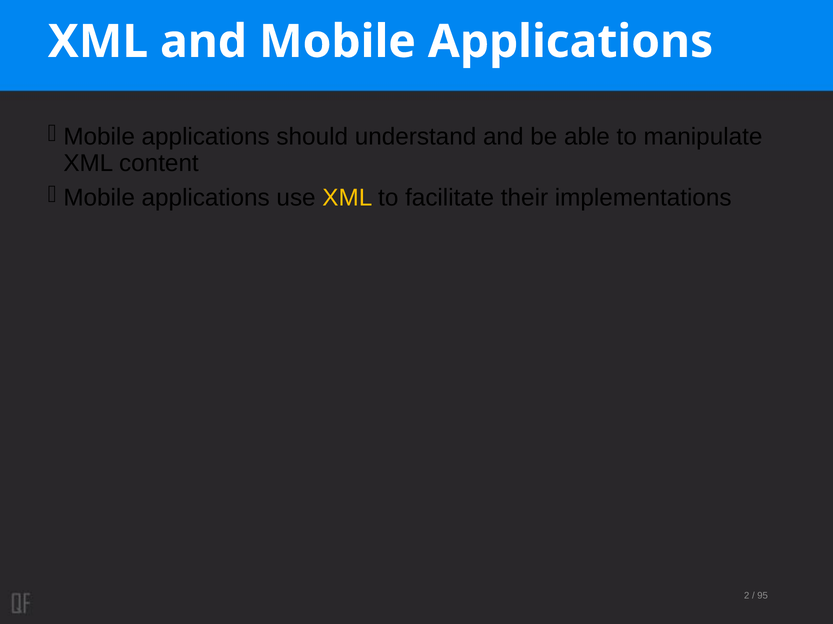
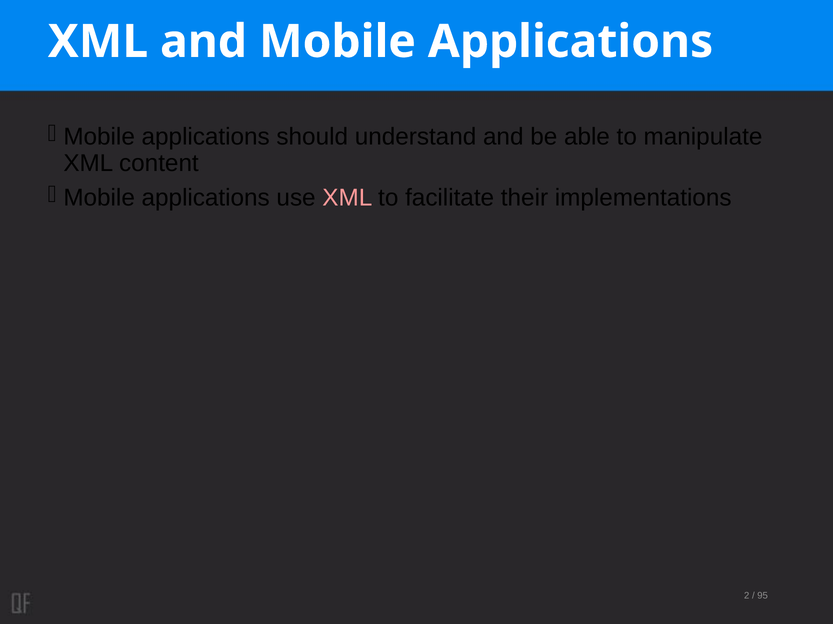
XML at (347, 198) colour: yellow -> pink
